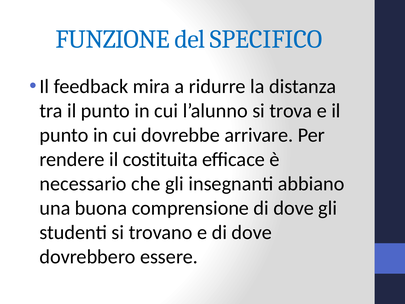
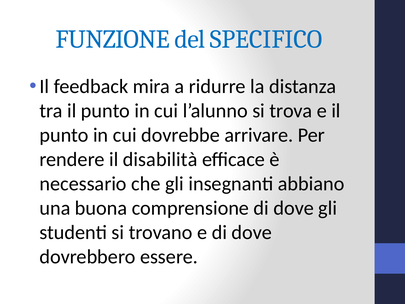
costituita: costituita -> disabilità
